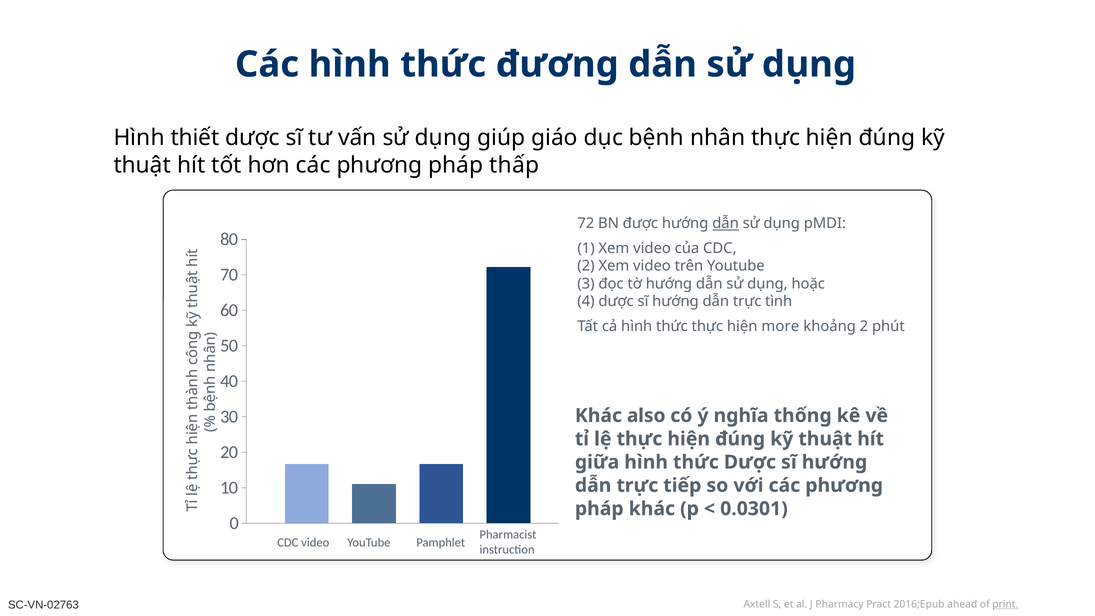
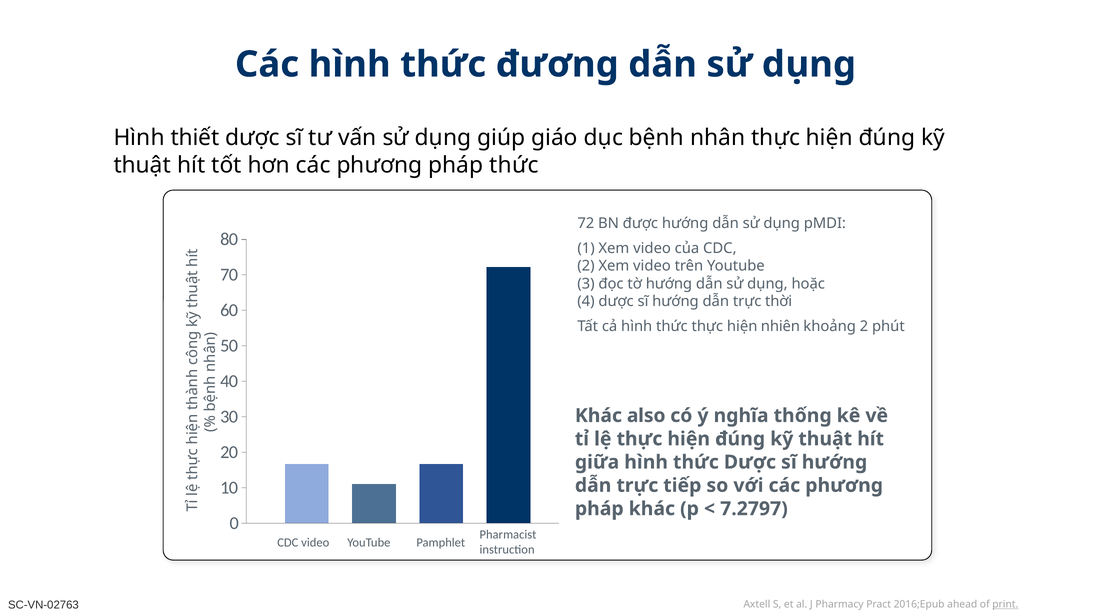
pháp thấp: thấp -> thức
dẫn at (726, 223) underline: present -> none
tình: tình -> thời
more: more -> nhiên
0.0301: 0.0301 -> 7.2797
